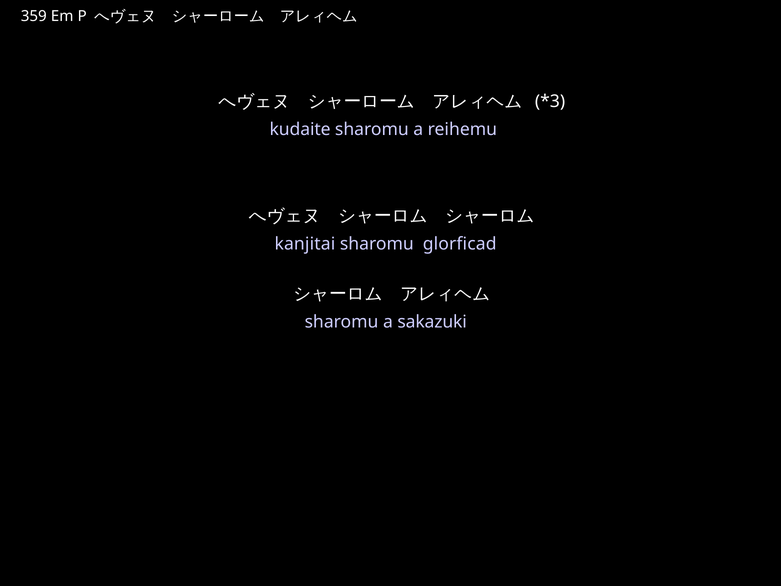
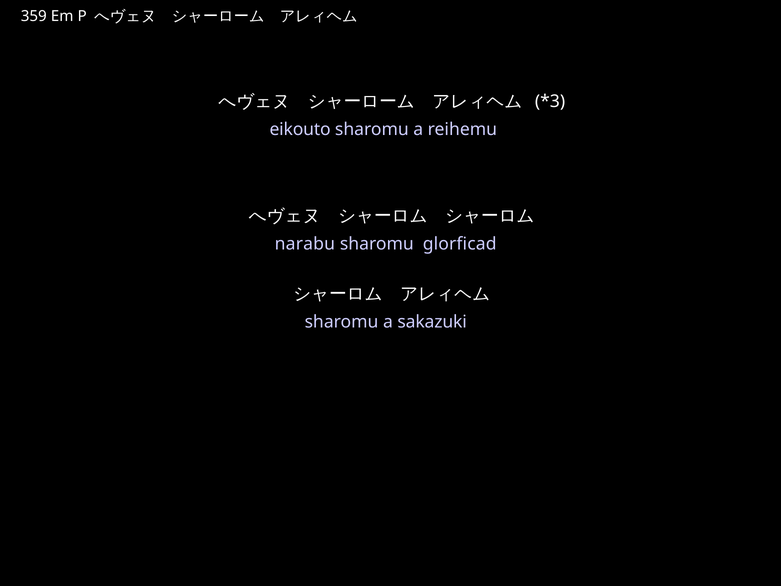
kudaite: kudaite -> eikouto
kanjitai: kanjitai -> narabu
